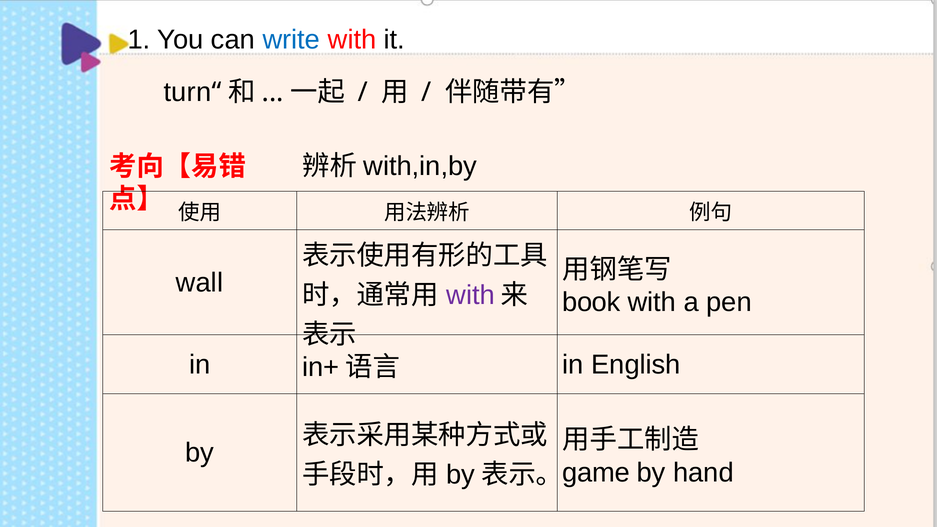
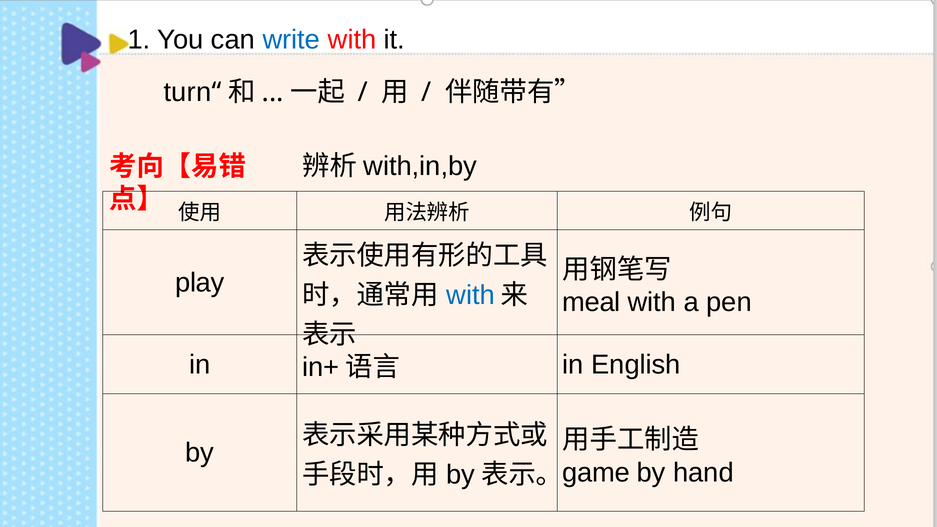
wall: wall -> play
with at (471, 295) colour: purple -> blue
book: book -> meal
